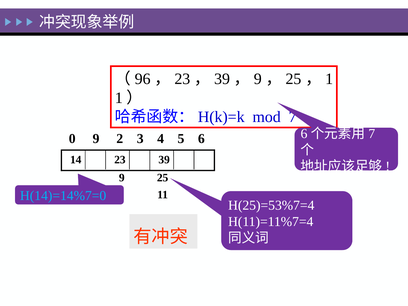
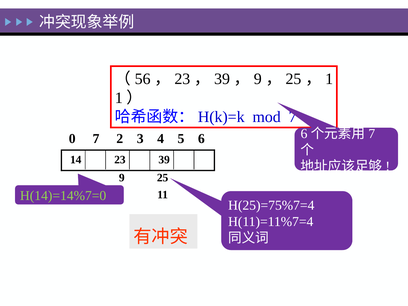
96: 96 -> 56
0 9: 9 -> 7
H(14)=14%7=0 colour: light blue -> light green
H(25)=53%7=4: H(25)=53%7=4 -> H(25)=75%7=4
